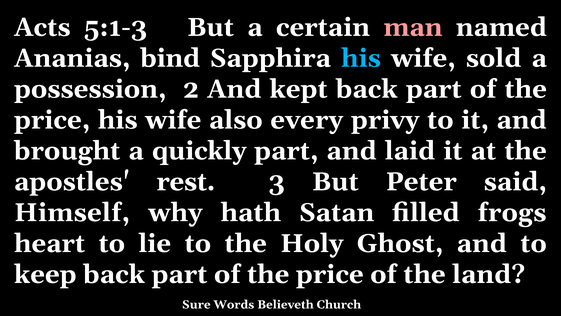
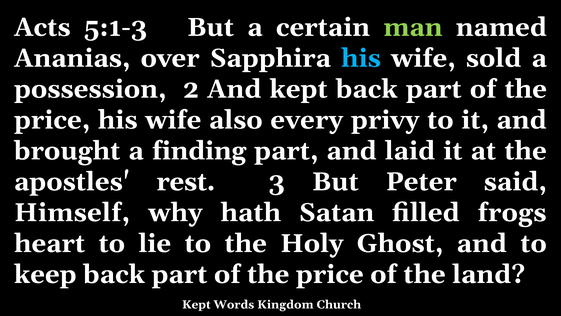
man colour: pink -> light green
bind: bind -> over
quickly: quickly -> finding
Sure at (196, 304): Sure -> Kept
Believeth: Believeth -> Kingdom
